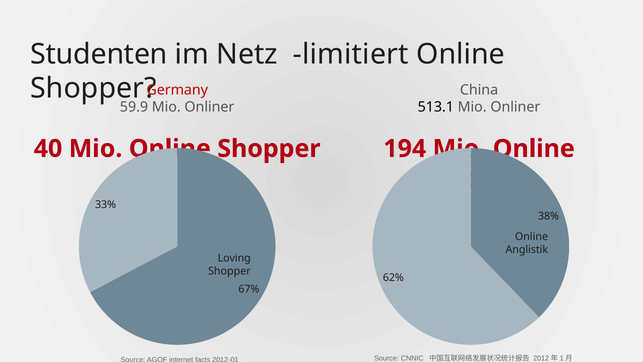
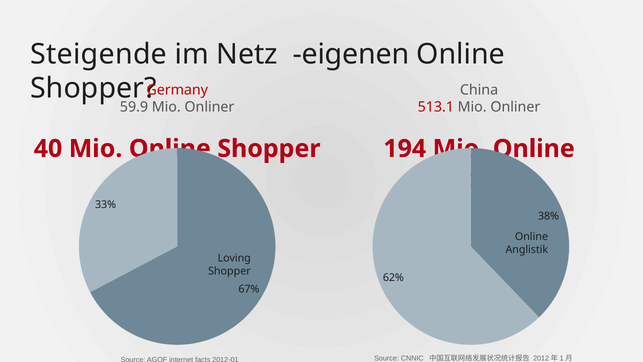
Studenten: Studenten -> Steigende
limitiert: limitiert -> eigenen
513.1 colour: black -> red
